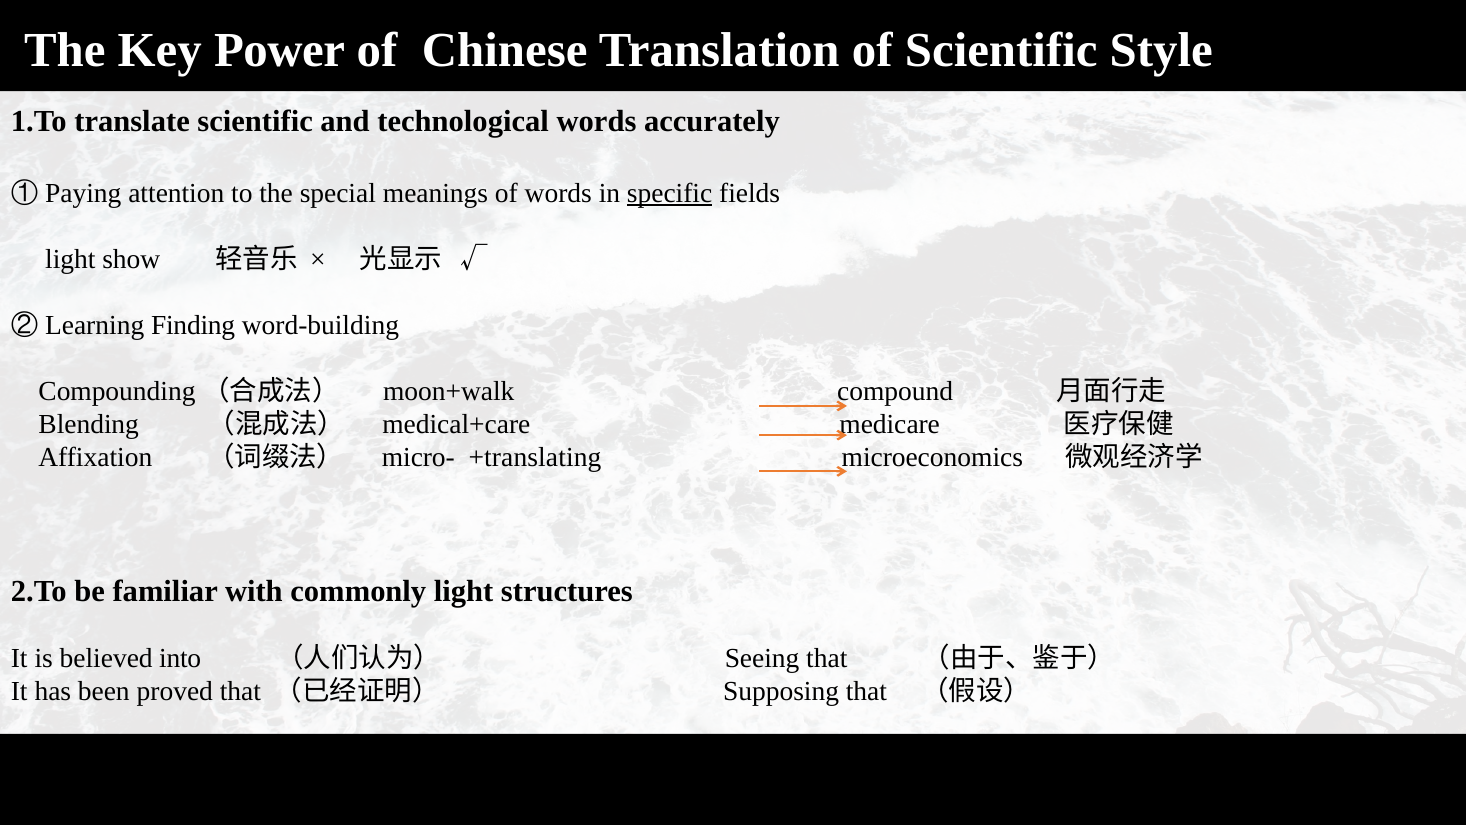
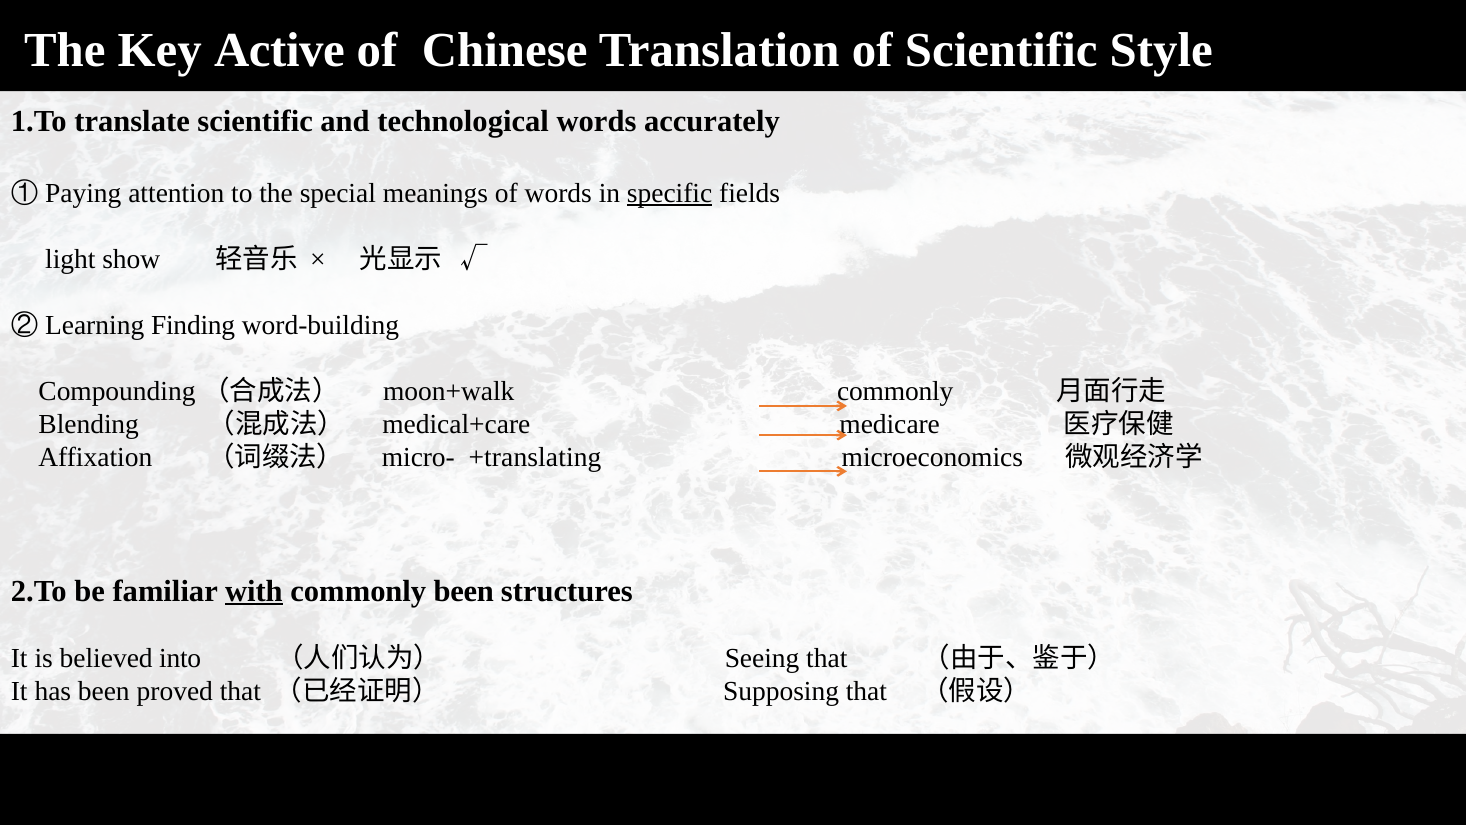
Power: Power -> Active
moon+walk compound: compound -> commonly
with underline: none -> present
commonly light: light -> been
